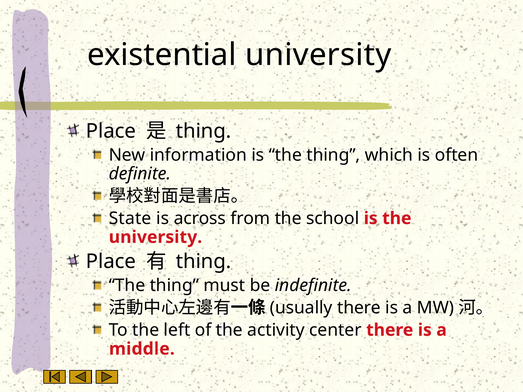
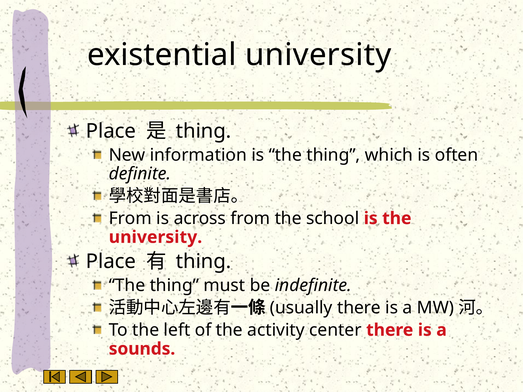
State at (130, 218): State -> From
middle: middle -> sounds
